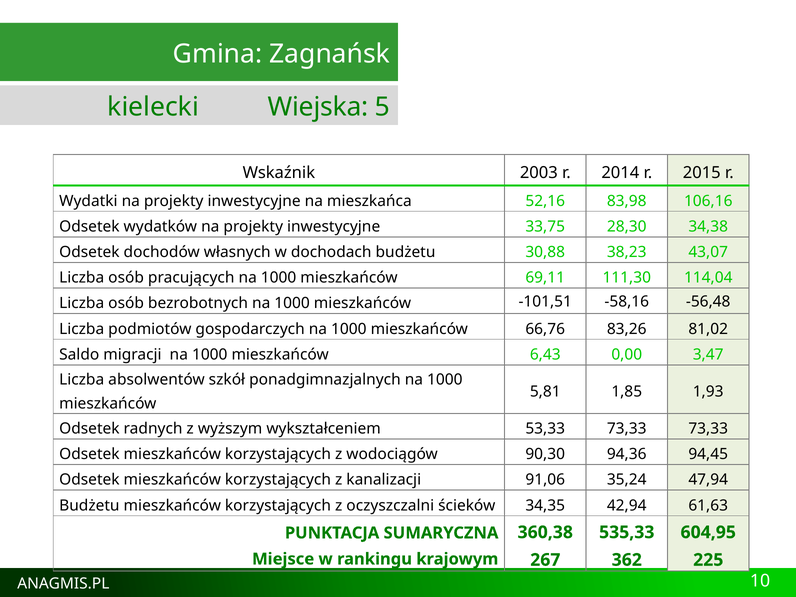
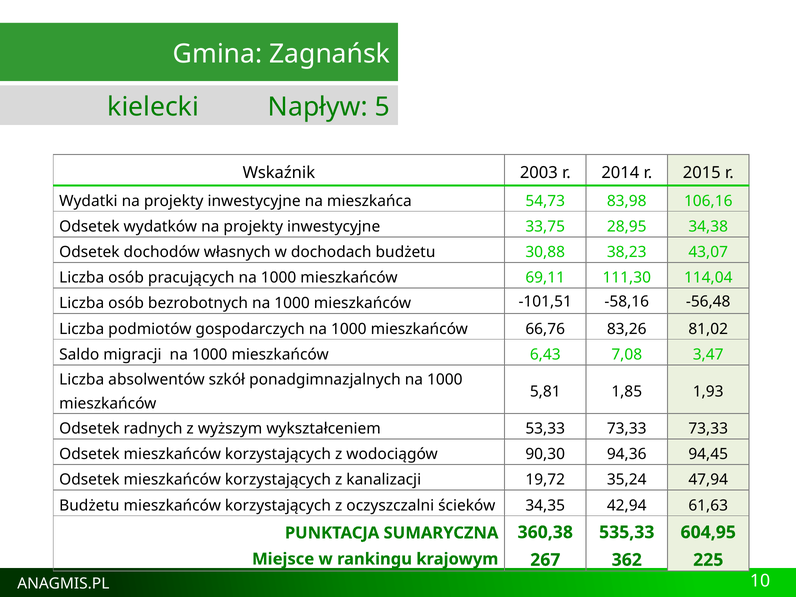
Wiejska: Wiejska -> Napływ
52,16: 52,16 -> 54,73
28,30: 28,30 -> 28,95
0,00: 0,00 -> 7,08
91,06: 91,06 -> 19,72
